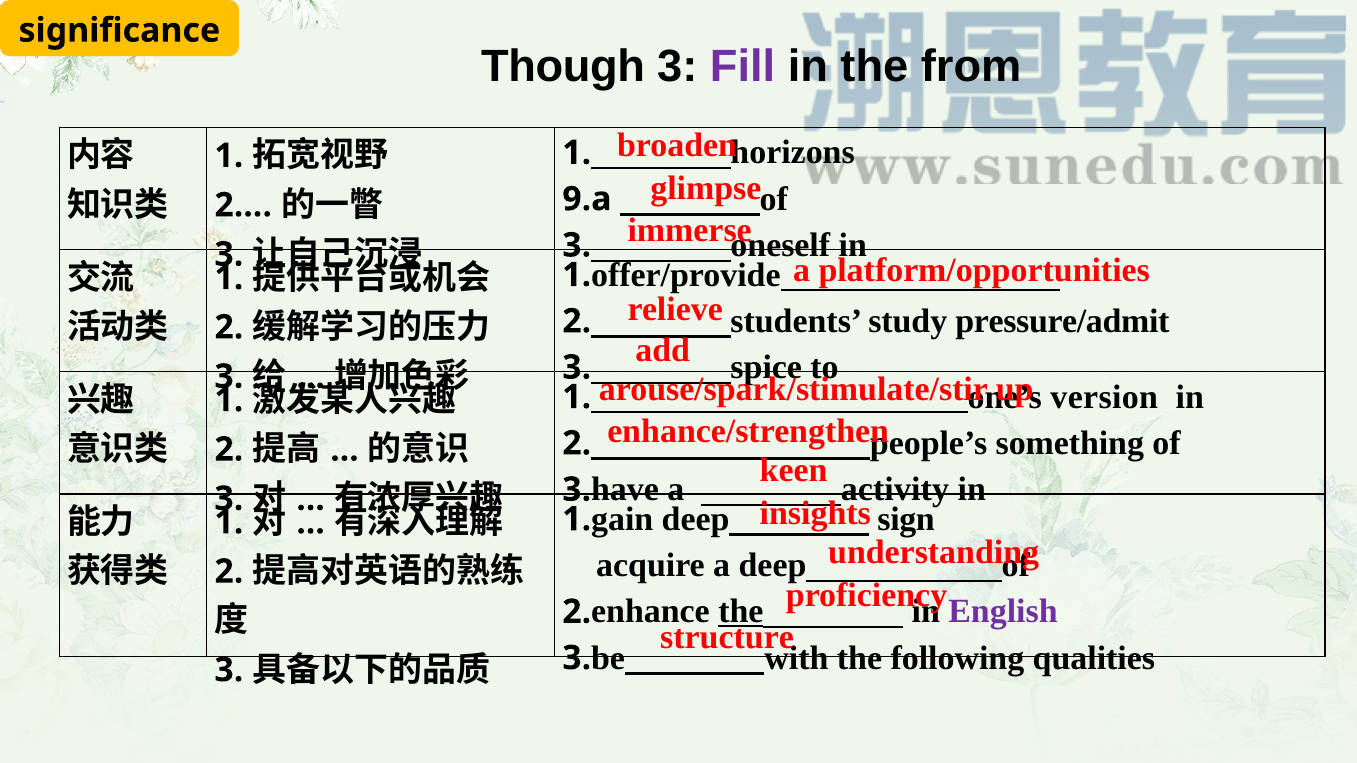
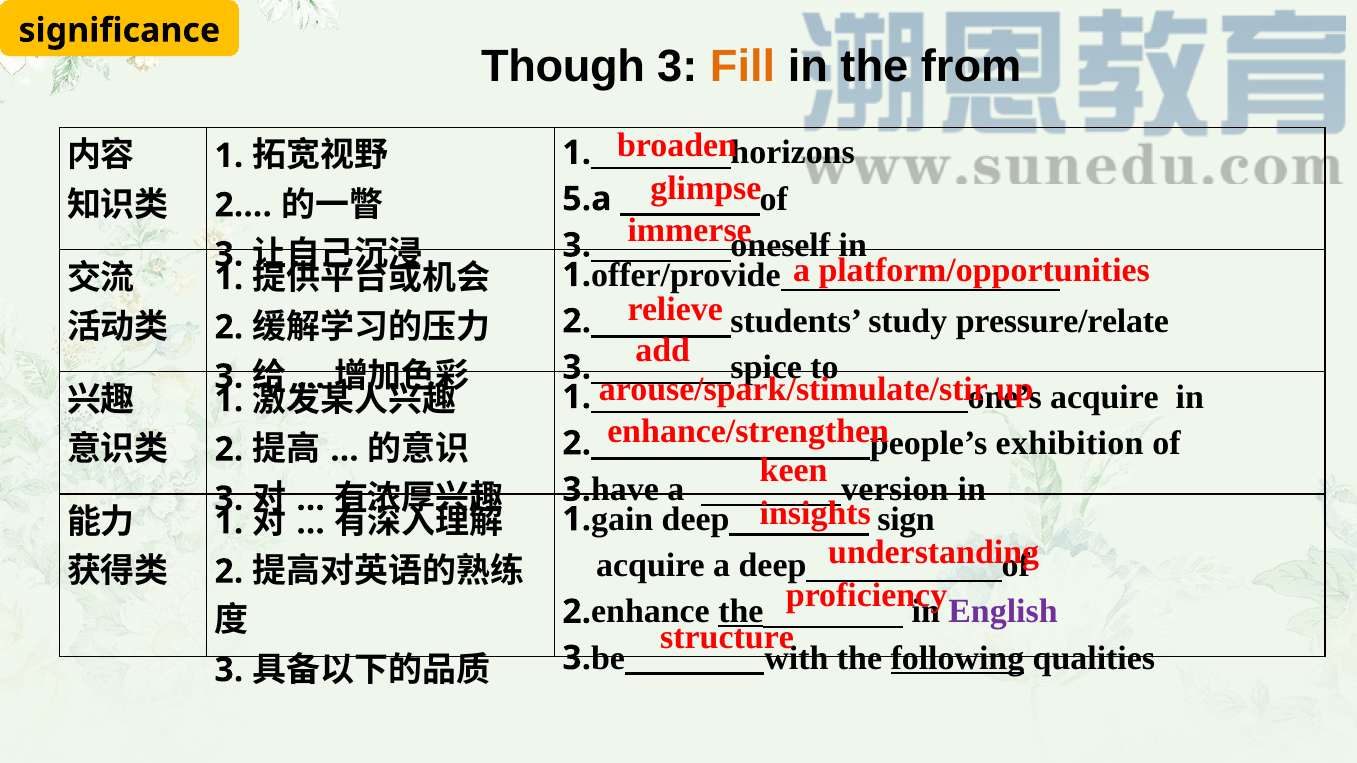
Fill colour: purple -> orange
9.a: 9.a -> 5.a
pressure/admit: pressure/admit -> pressure/relate
version at (1104, 397): version -> acquire
something: something -> exhibition
activity: activity -> version
following underline: none -> present
